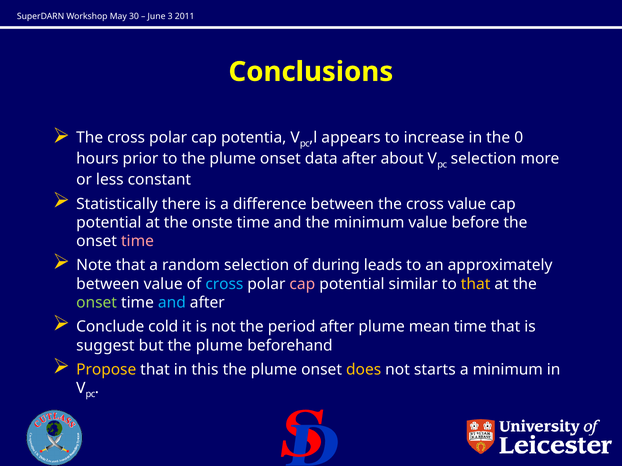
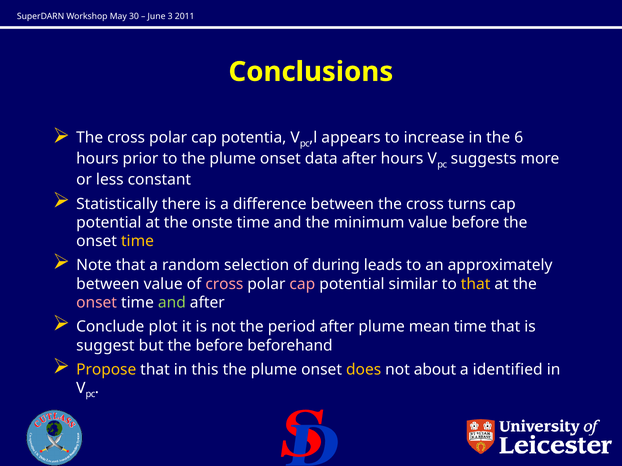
0: 0 -> 6
after about: about -> hours
selection at (484, 159): selection -> suggests
cross value: value -> turns
time at (137, 241) colour: pink -> yellow
cross at (224, 284) colour: light blue -> pink
onset at (97, 303) colour: light green -> pink
and at (172, 303) colour: light blue -> light green
cold: cold -> plot
but the plume: plume -> before
starts: starts -> about
a minimum: minimum -> identified
